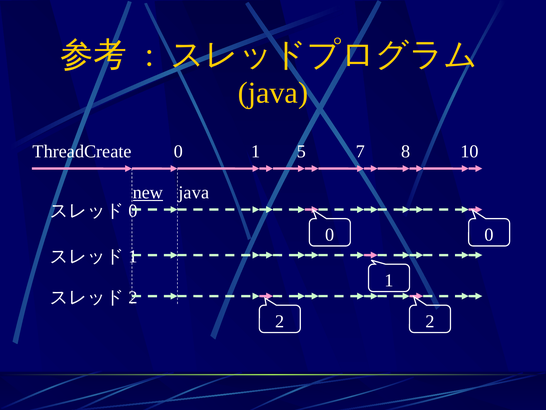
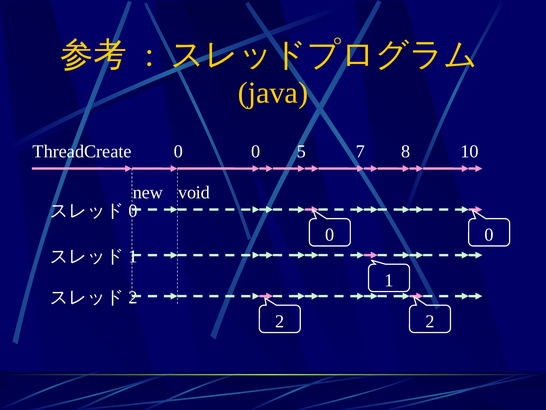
0 1: 1 -> 0
new underline: present -> none
java at (194, 192): java -> void
